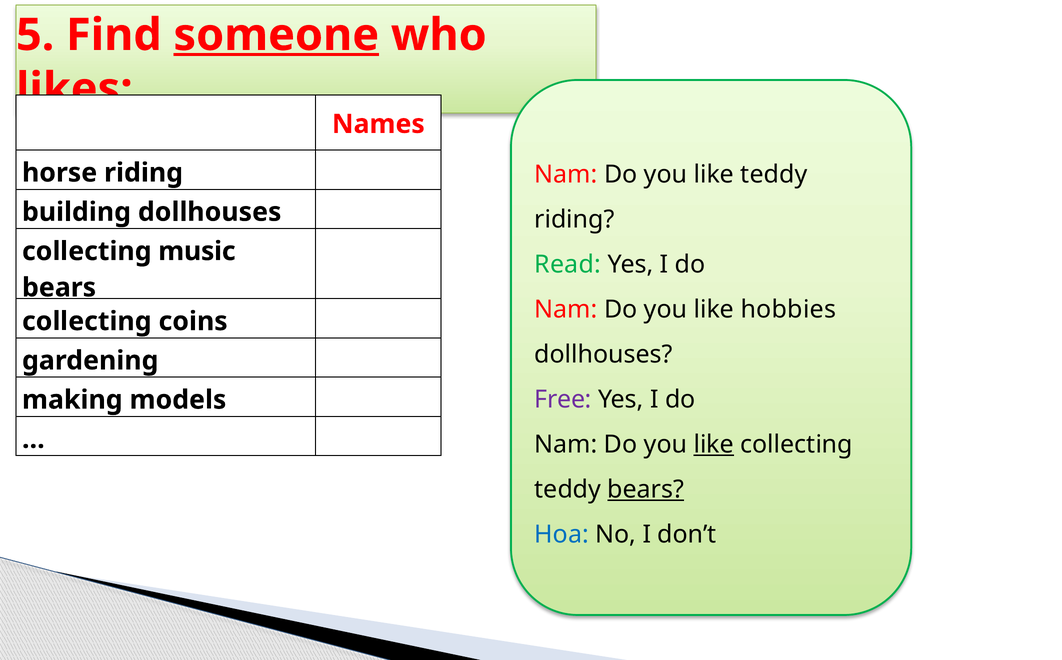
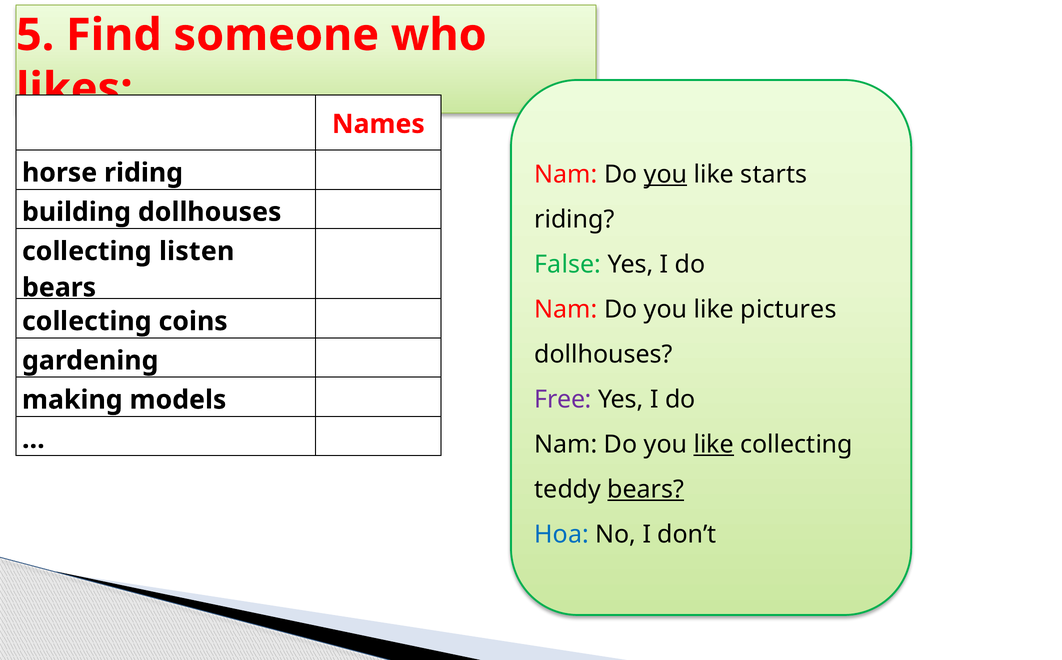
someone underline: present -> none
you at (665, 175) underline: none -> present
like teddy: teddy -> starts
music: music -> listen
Read: Read -> False
hobbies: hobbies -> pictures
